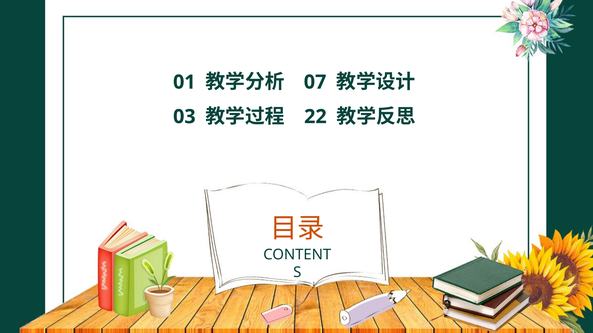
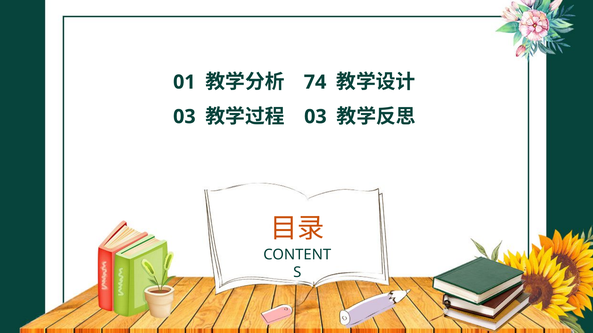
07: 07 -> 74
22 at (315, 117): 22 -> 03
